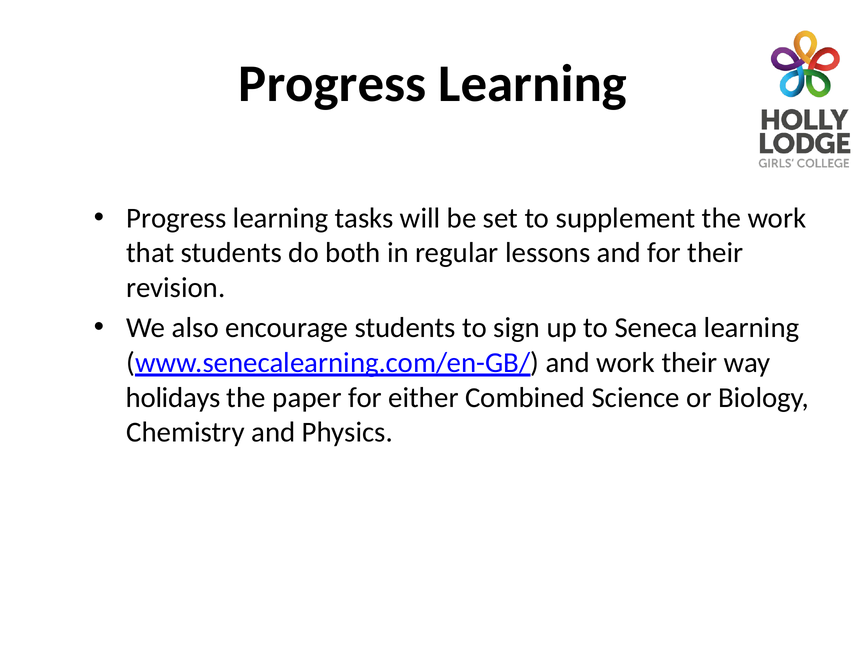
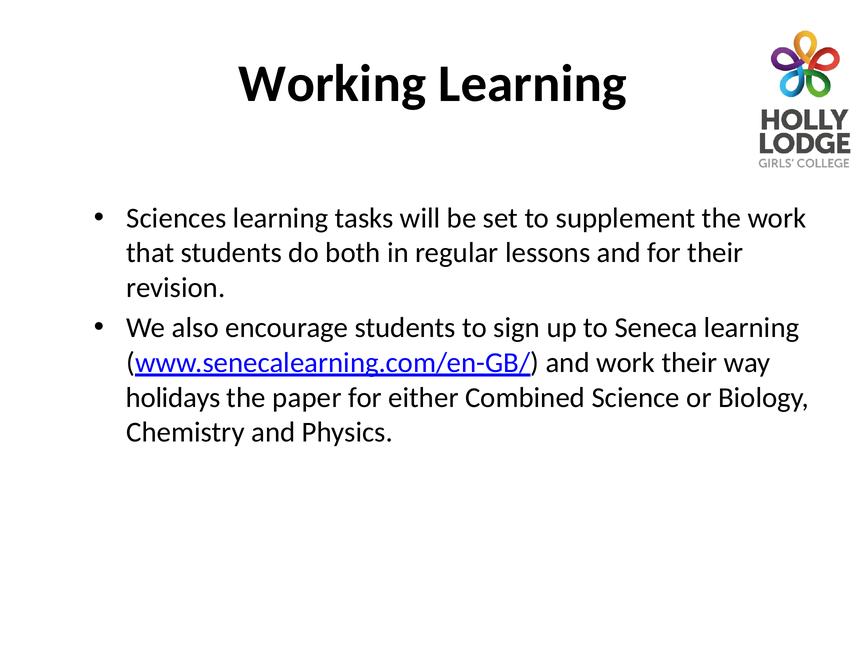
Progress at (332, 84): Progress -> Working
Progress at (176, 219): Progress -> Sciences
